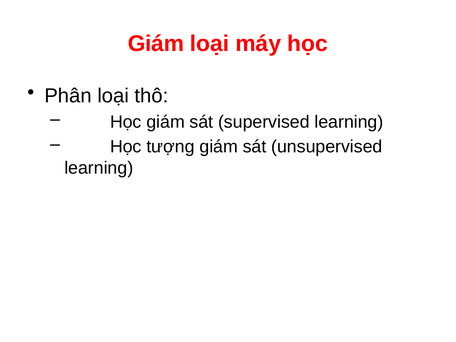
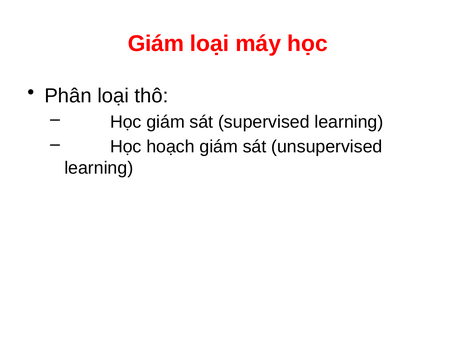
tượng: tượng -> hoạch
